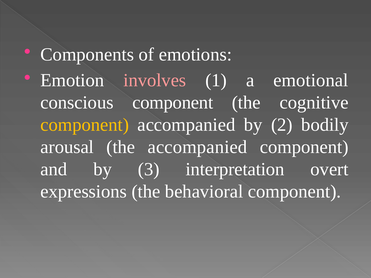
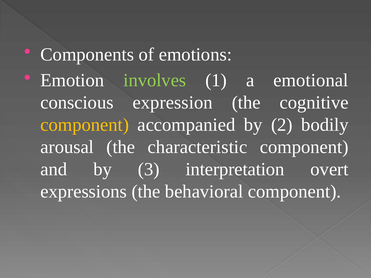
involves colour: pink -> light green
conscious component: component -> expression
the accompanied: accompanied -> characteristic
